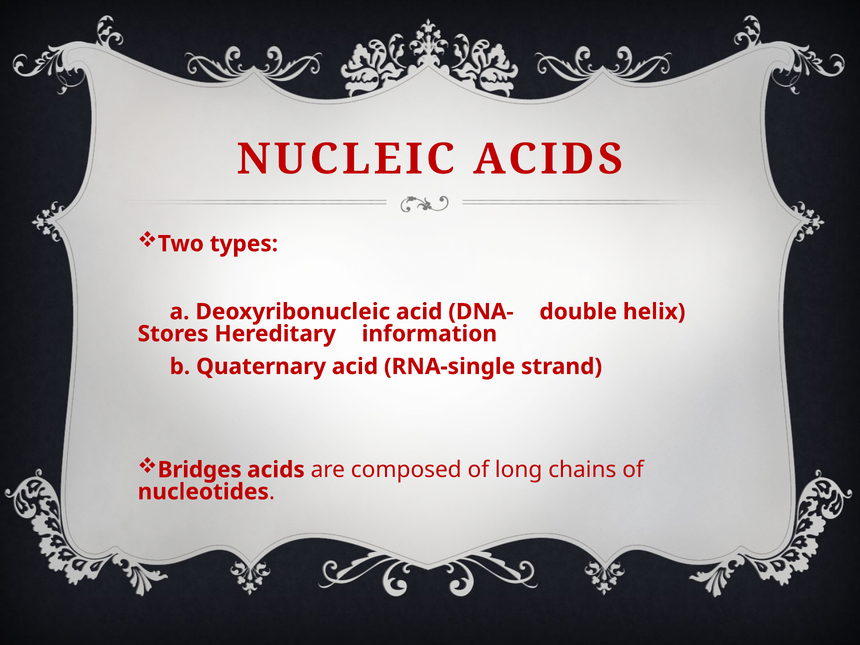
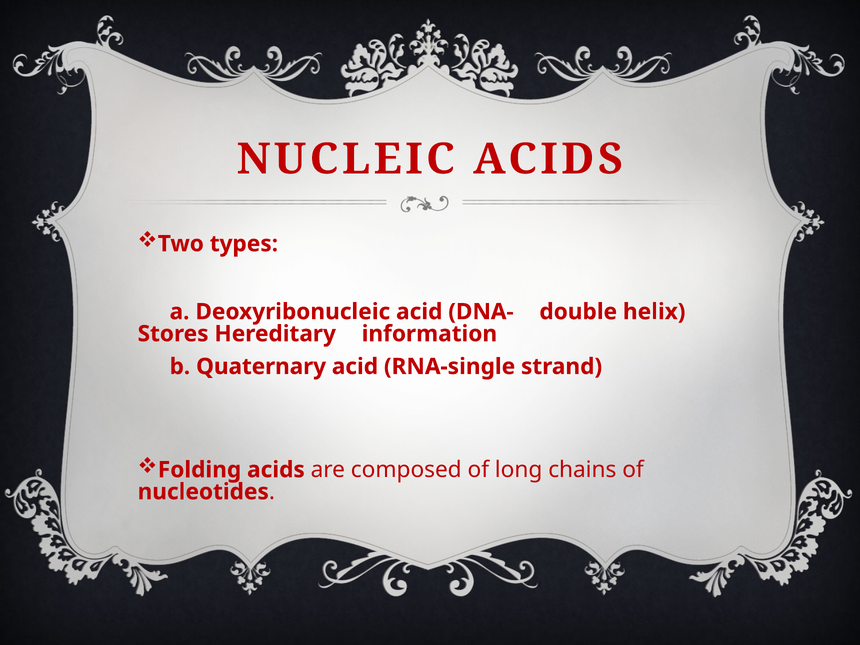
Bridges: Bridges -> Folding
